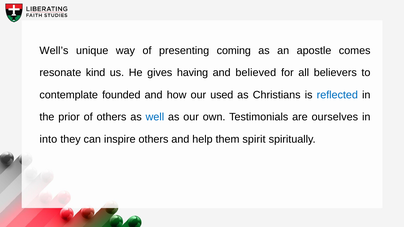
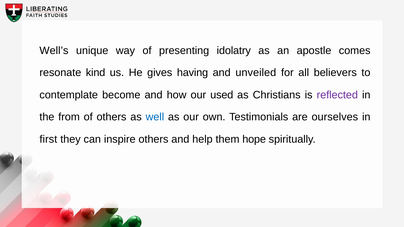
coming: coming -> idolatry
believed: believed -> unveiled
founded: founded -> become
reflected colour: blue -> purple
prior: prior -> from
into: into -> first
spirit: spirit -> hope
